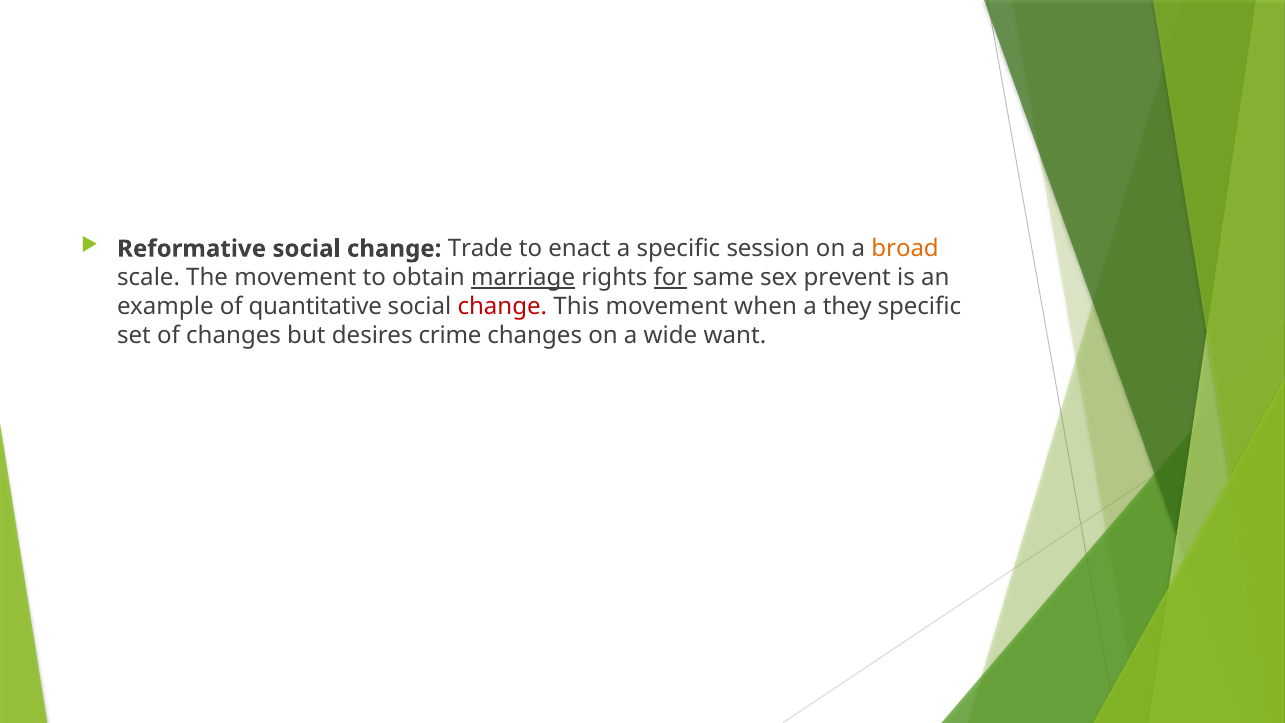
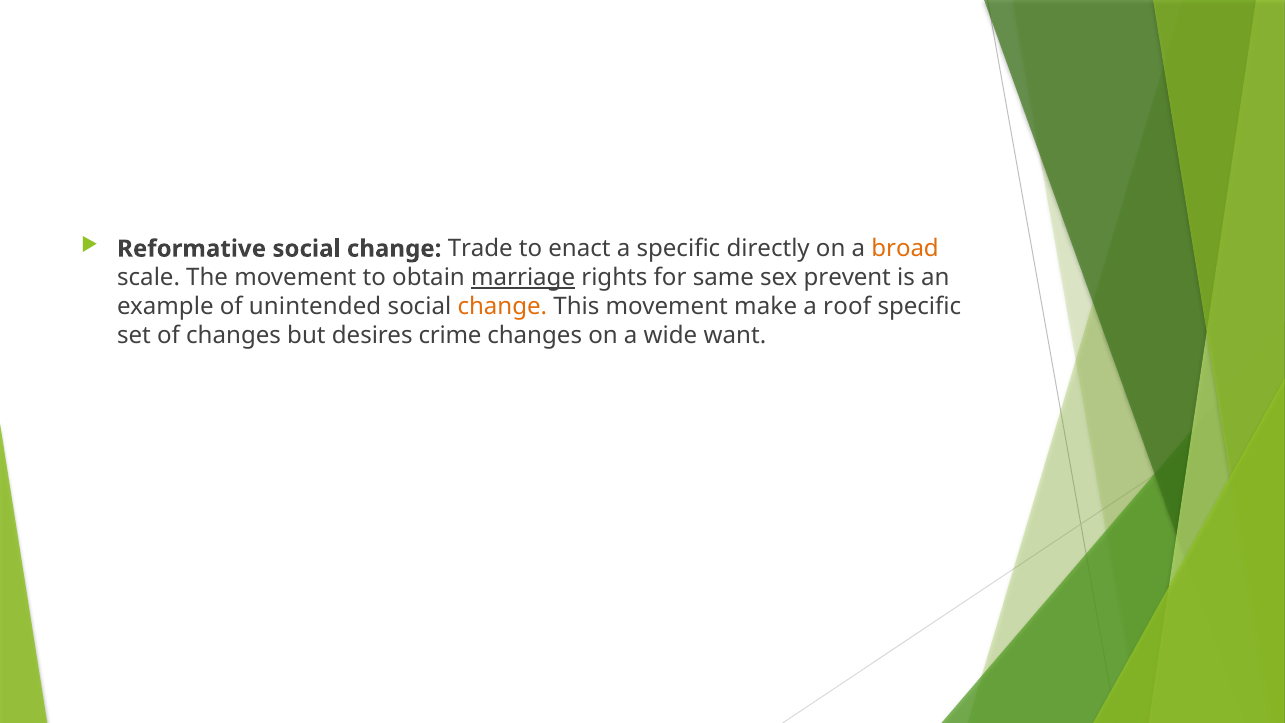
session: session -> directly
for underline: present -> none
quantitative: quantitative -> unintended
change at (502, 307) colour: red -> orange
when: when -> make
they: they -> roof
